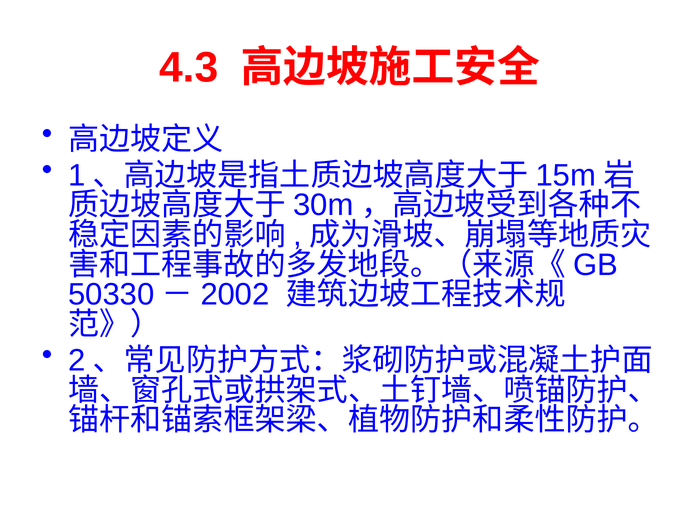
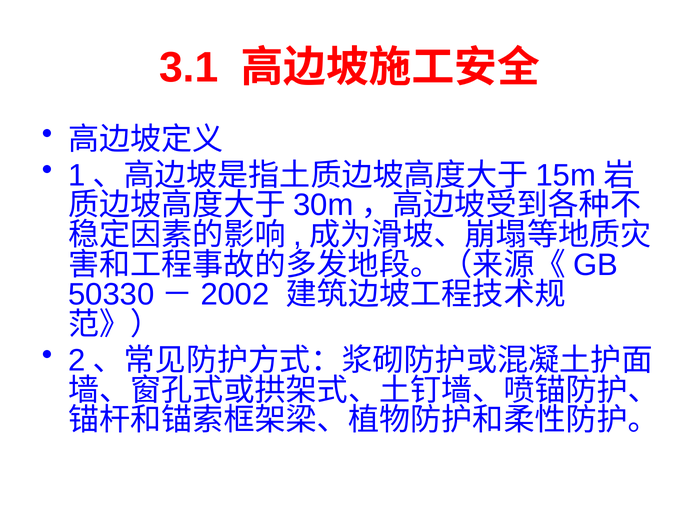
4.3: 4.3 -> 3.1
